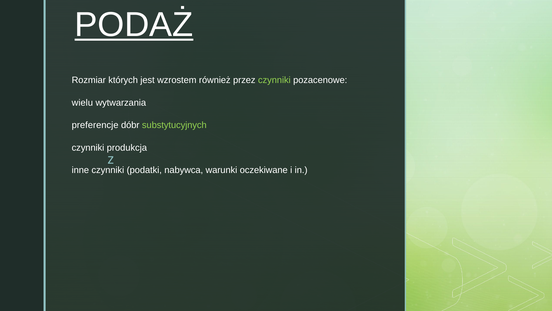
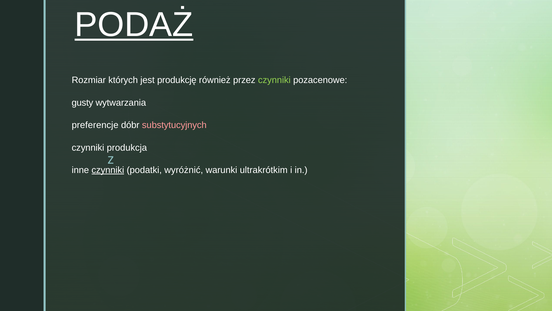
wzrostem: wzrostem -> produkcję
wielu: wielu -> gusty
substytucyjnych colour: light green -> pink
czynniki at (108, 170) underline: none -> present
nabywca: nabywca -> wyróżnić
oczekiwane: oczekiwane -> ultrakrótkim
